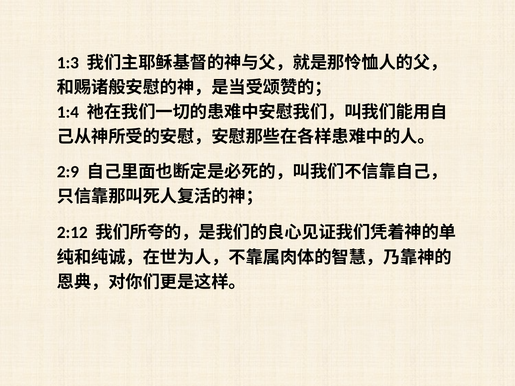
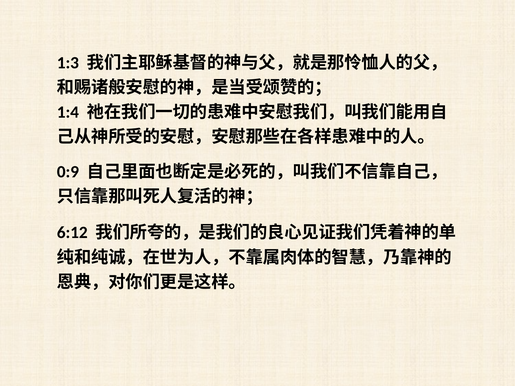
2:9: 2:9 -> 0:9
2:12: 2:12 -> 6:12
